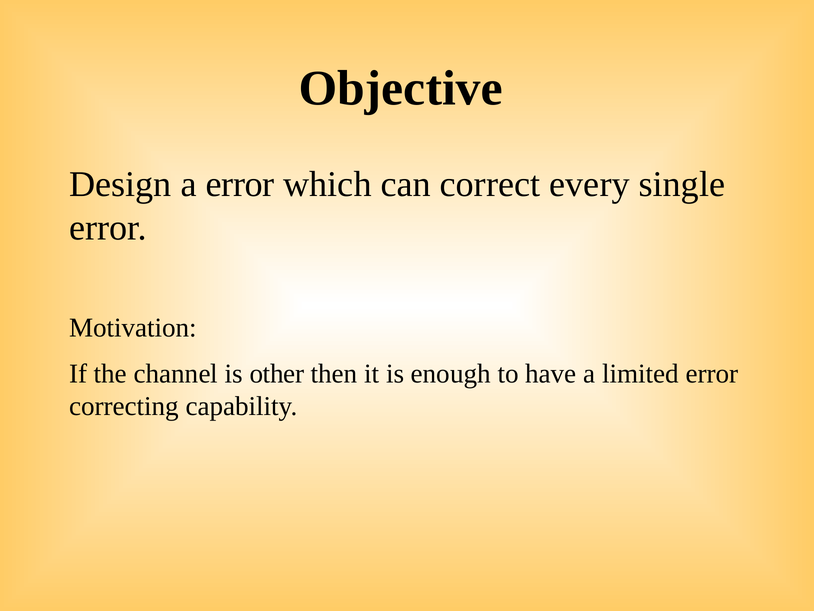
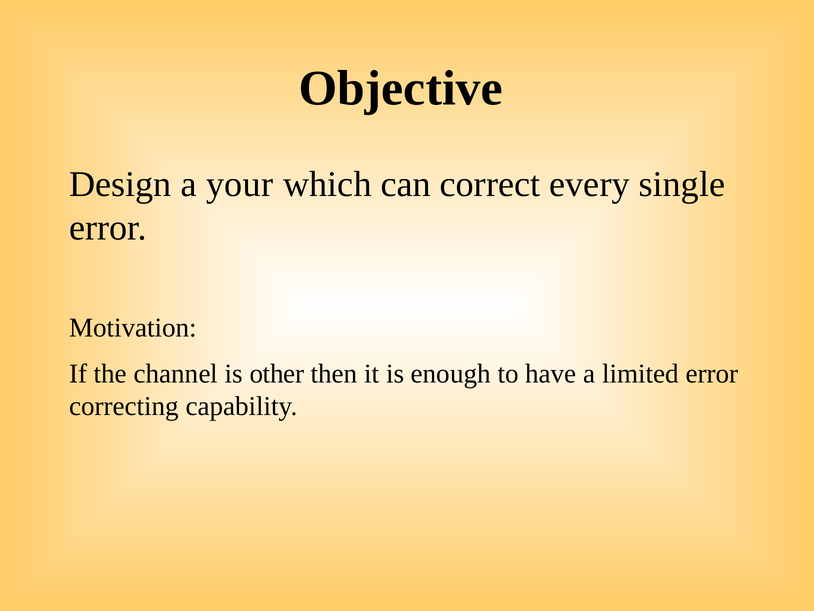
a error: error -> your
